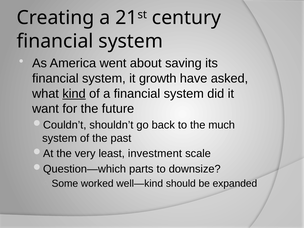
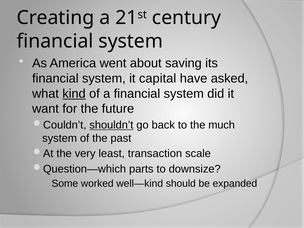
growth: growth -> capital
shouldn’t underline: none -> present
investment: investment -> transaction
